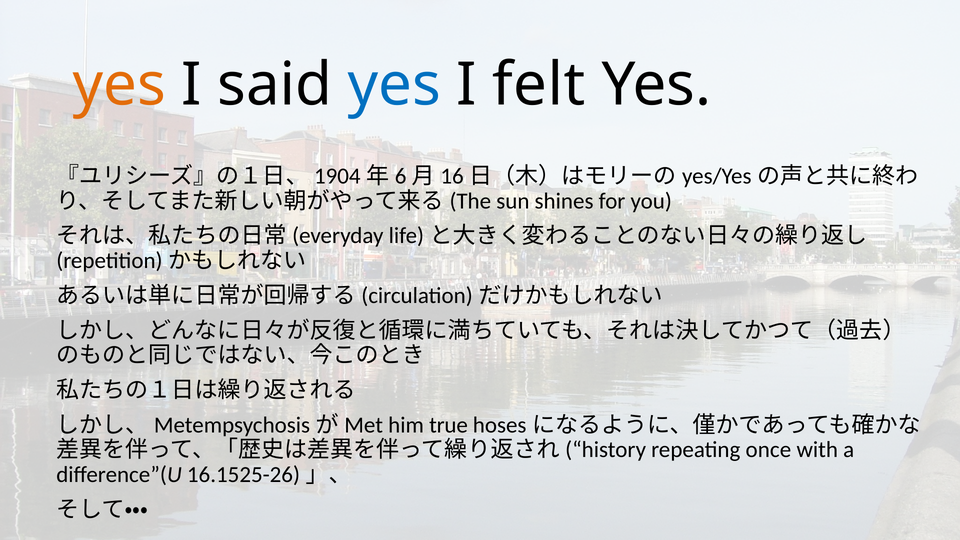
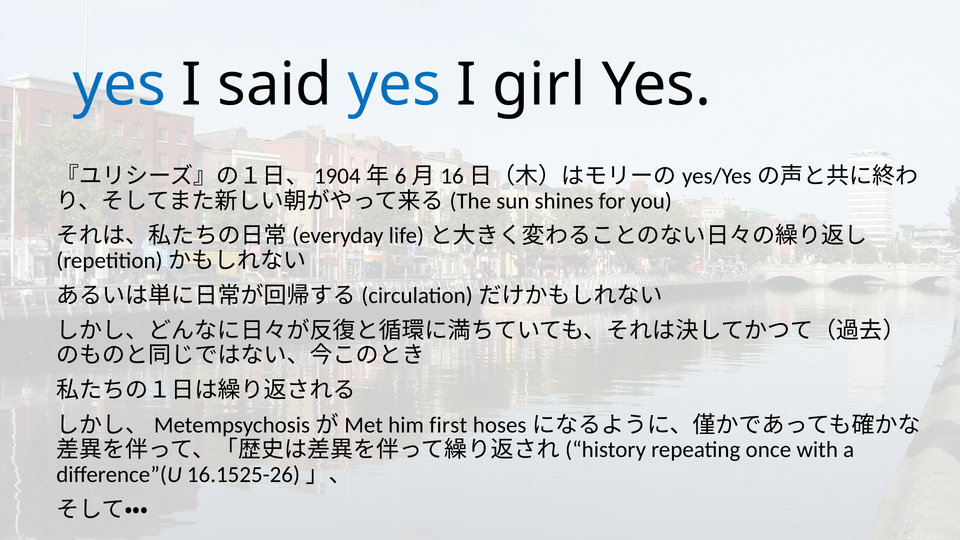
yes at (119, 85) colour: orange -> blue
felt: felt -> girl
true: true -> first
